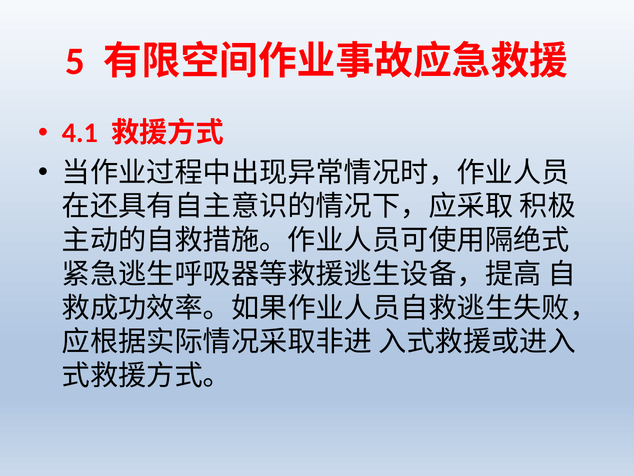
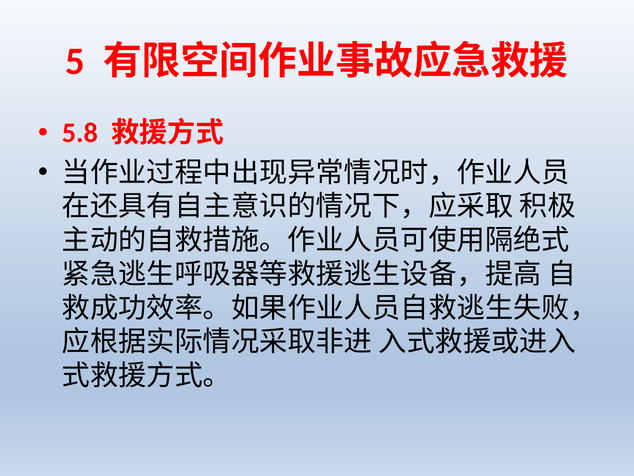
4.1: 4.1 -> 5.8
